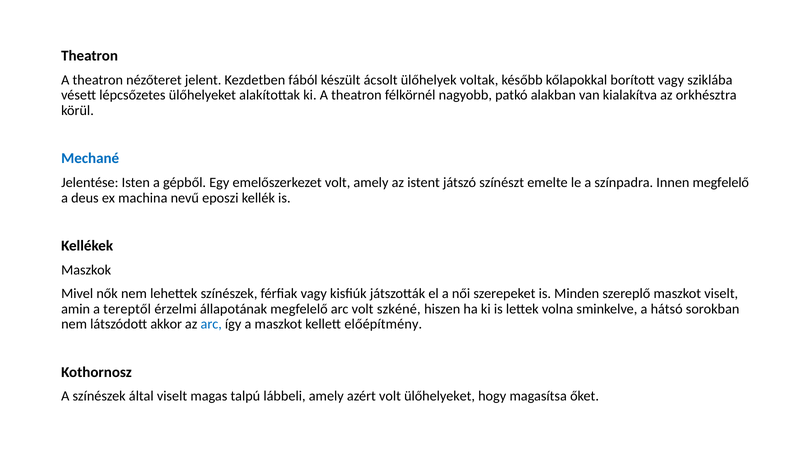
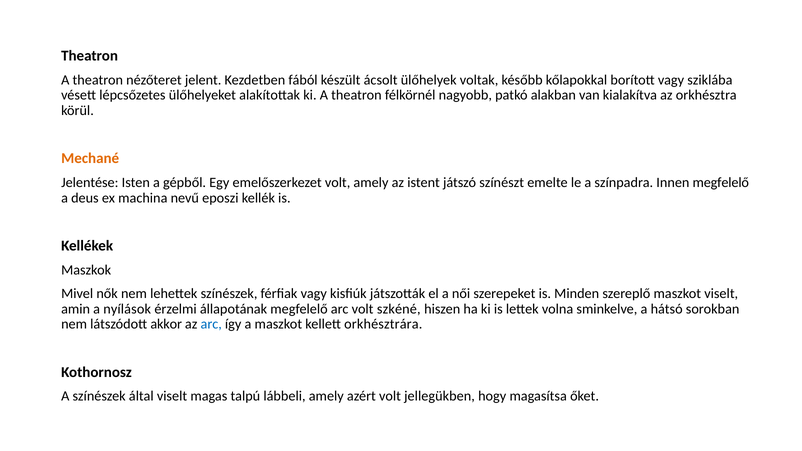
Mechané colour: blue -> orange
tereptől: tereptől -> nyílások
előépítmény: előépítmény -> orkhésztrára
volt ülőhelyeket: ülőhelyeket -> jellegükben
